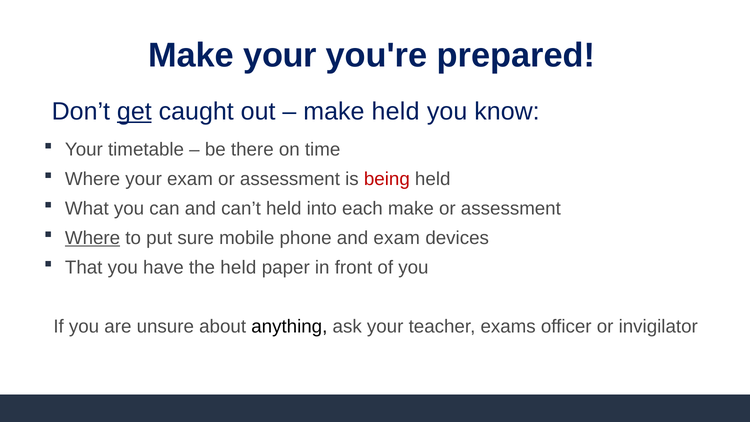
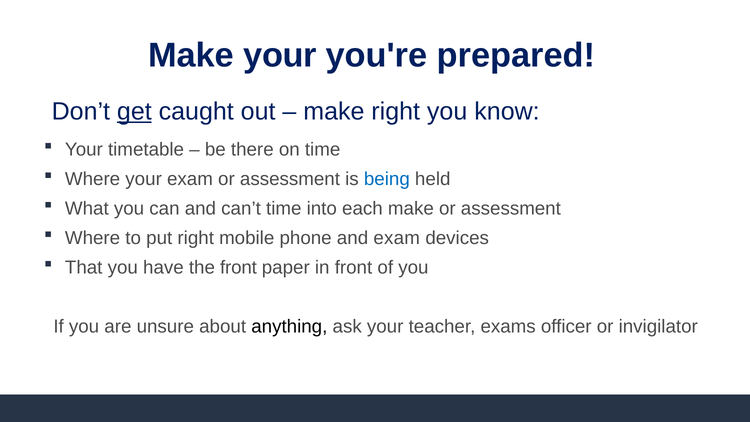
make held: held -> right
being colour: red -> blue
can’t held: held -> time
Where at (93, 238) underline: present -> none
put sure: sure -> right
the held: held -> front
